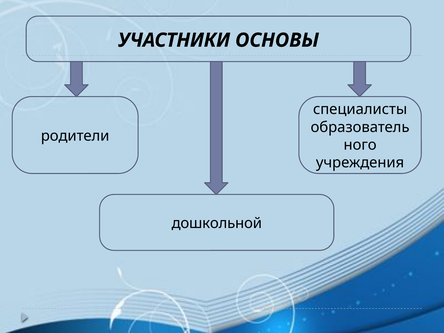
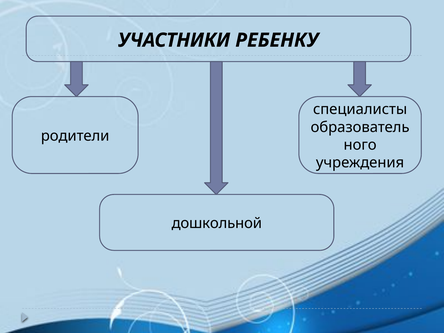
ОСНОВЫ: ОСНОВЫ -> РЕБЕНКУ
